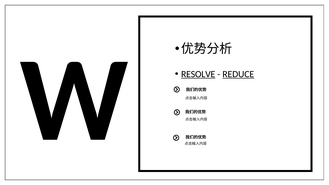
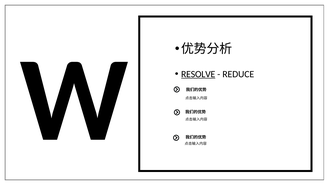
REDUCE underline: present -> none
